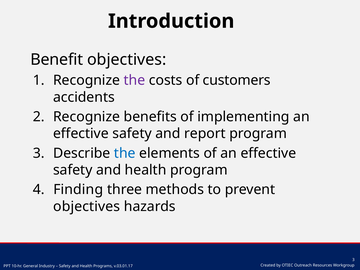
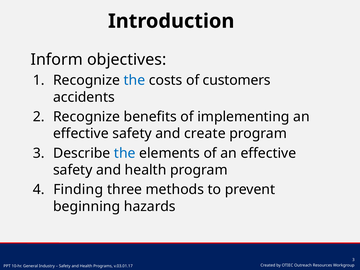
Benefit: Benefit -> Inform
the at (134, 80) colour: purple -> blue
report: report -> create
objectives at (87, 206): objectives -> beginning
